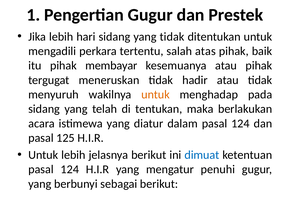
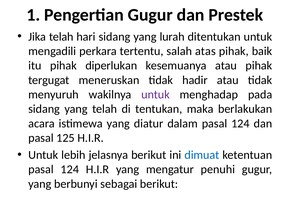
Jika lebih: lebih -> telah
yang tidak: tidak -> lurah
membayar: membayar -> diperlukan
untuk at (156, 95) colour: orange -> purple
